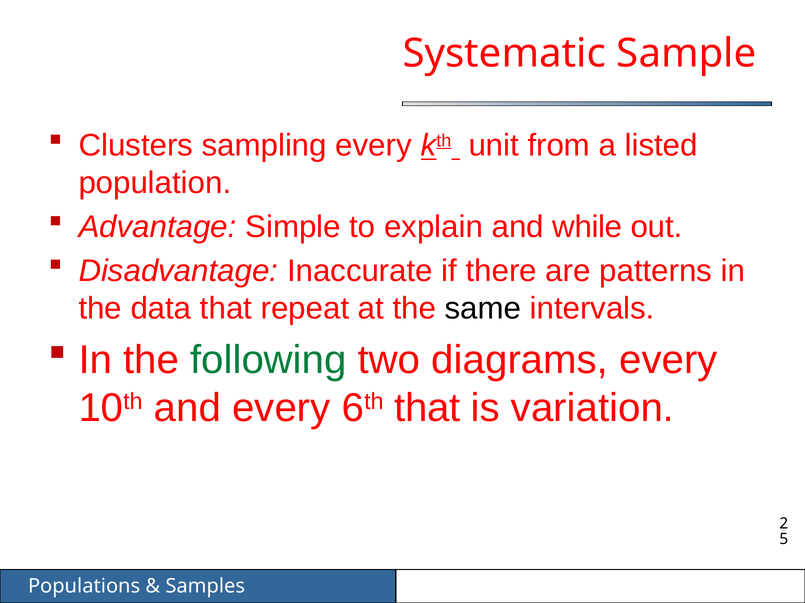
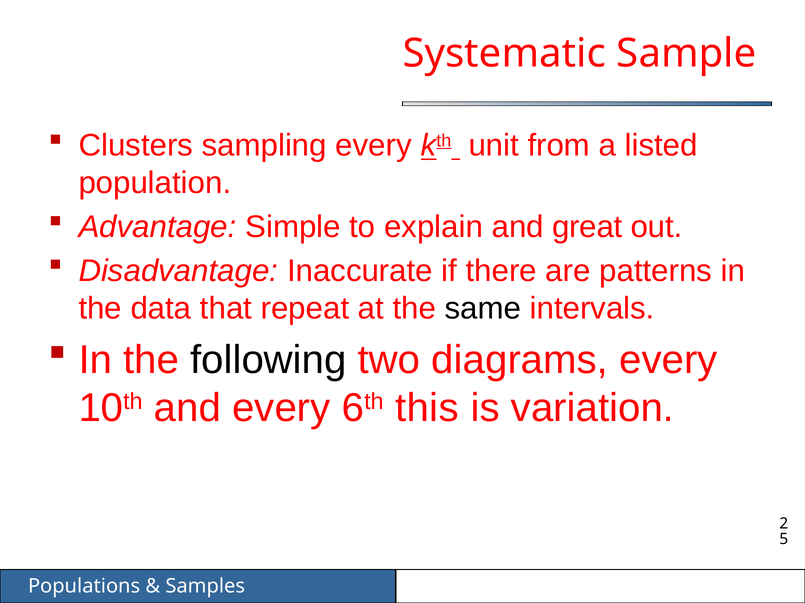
while: while -> great
following colour: green -> black
6th that: that -> this
